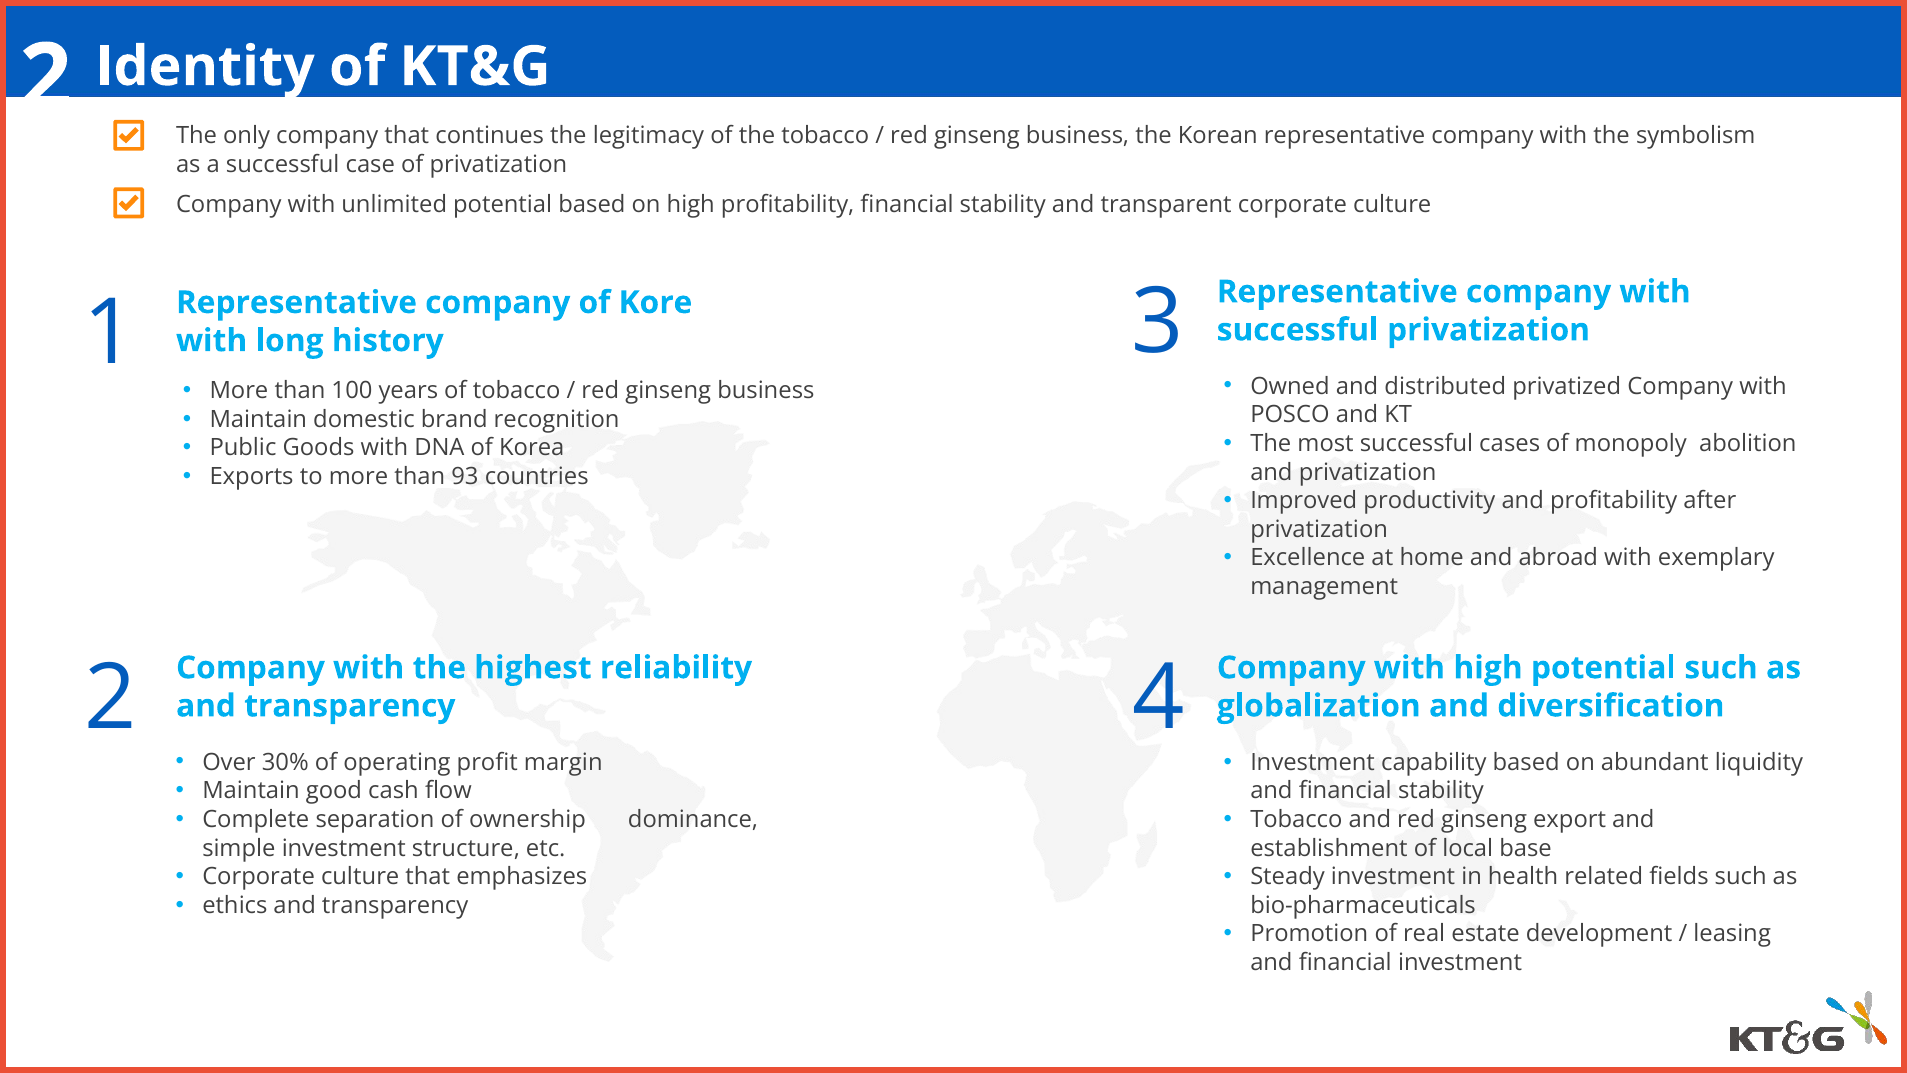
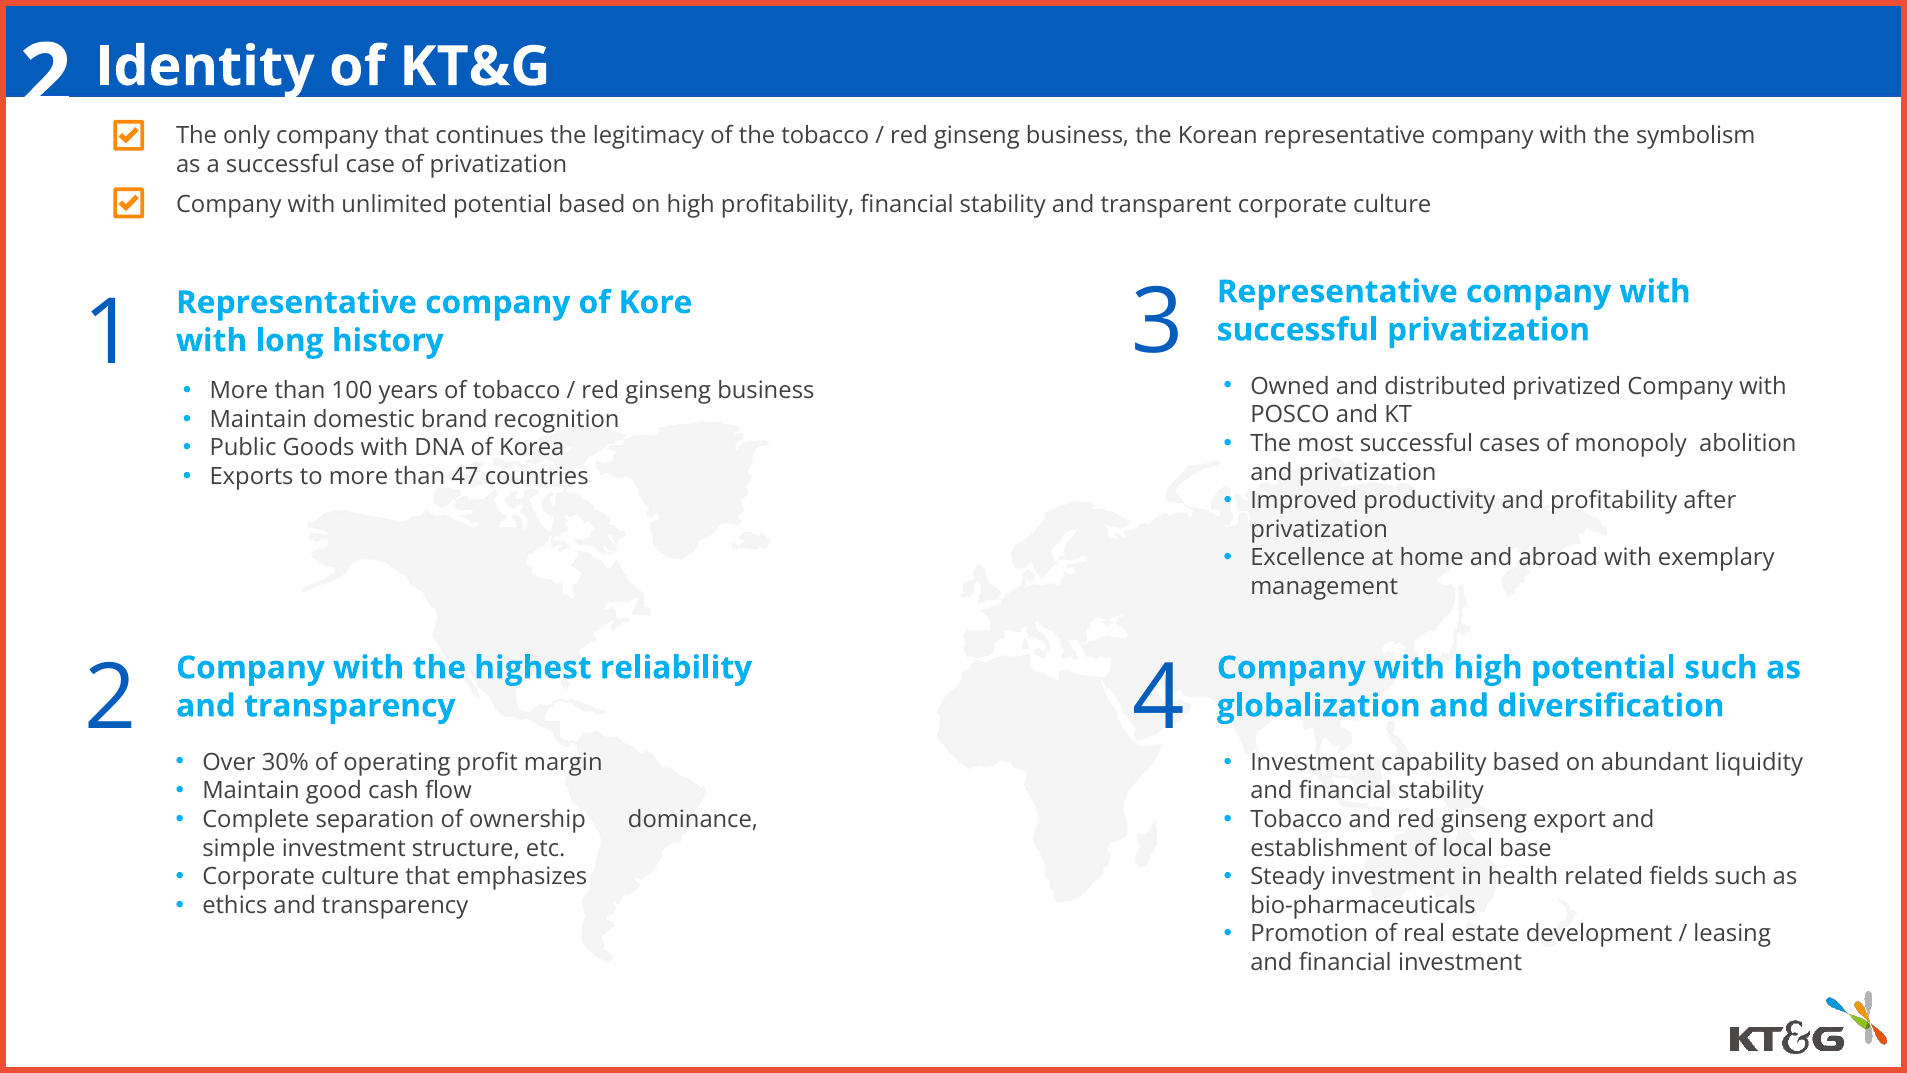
93: 93 -> 47
